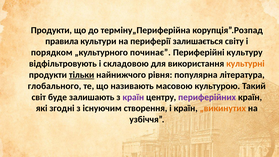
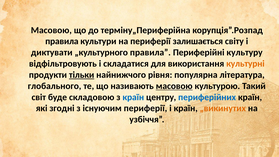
Продукти at (51, 30): Продукти -> Масовою
порядком: порядком -> диктувати
„культурного починає: починає -> правила
складовою: складовою -> складатися
масовою at (174, 86) underline: none -> present
залишають: залишають -> складовою
країн at (133, 97) colour: purple -> blue
периферійних colour: purple -> blue
існуючим створення: створення -> периферії
